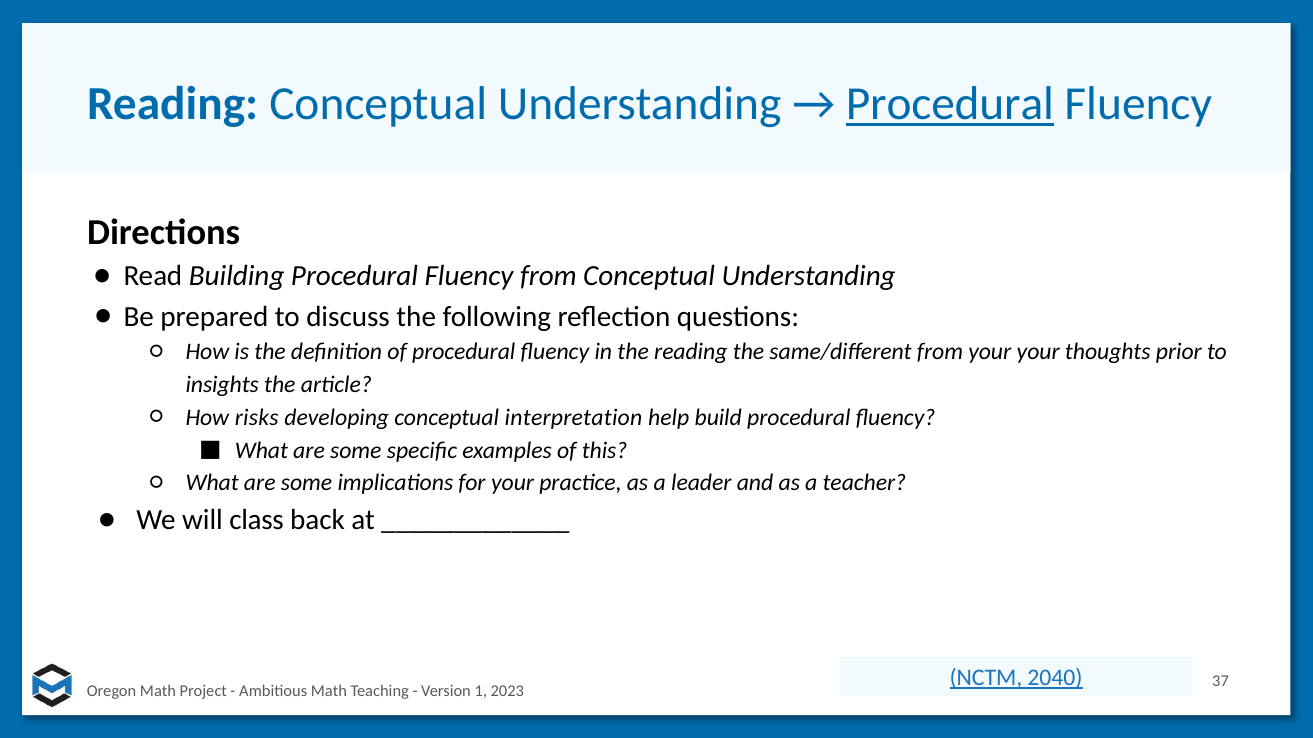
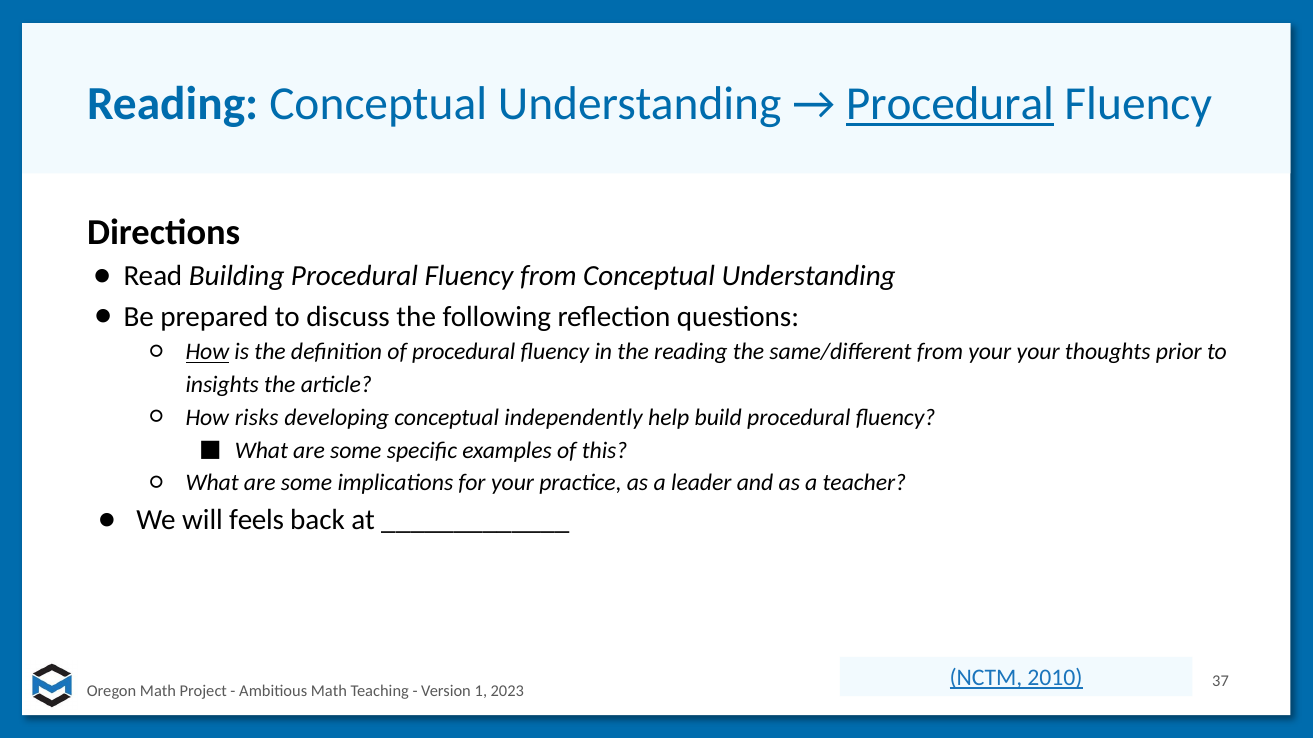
How at (207, 352) underline: none -> present
interpretation: interpretation -> independently
class: class -> feels
2040: 2040 -> 2010
